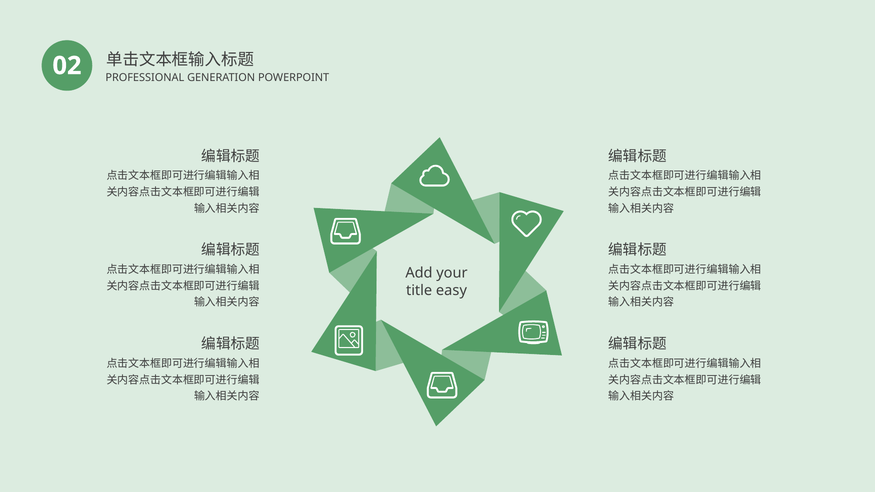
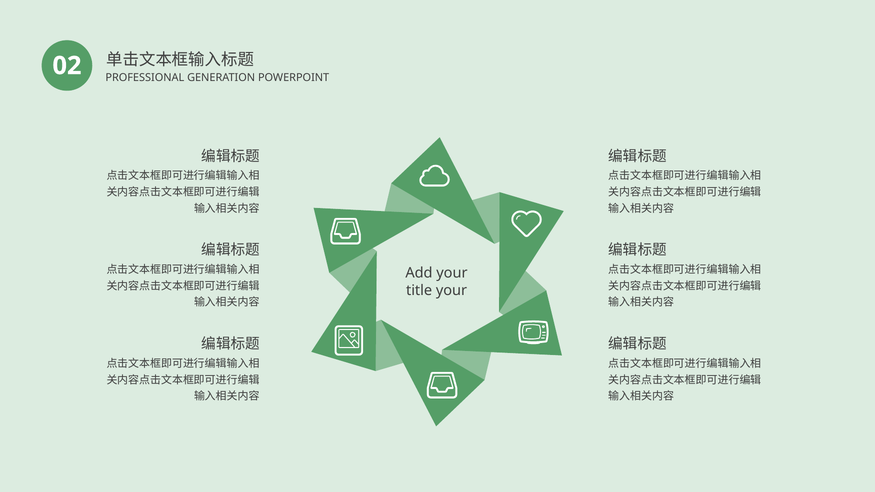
title easy: easy -> your
